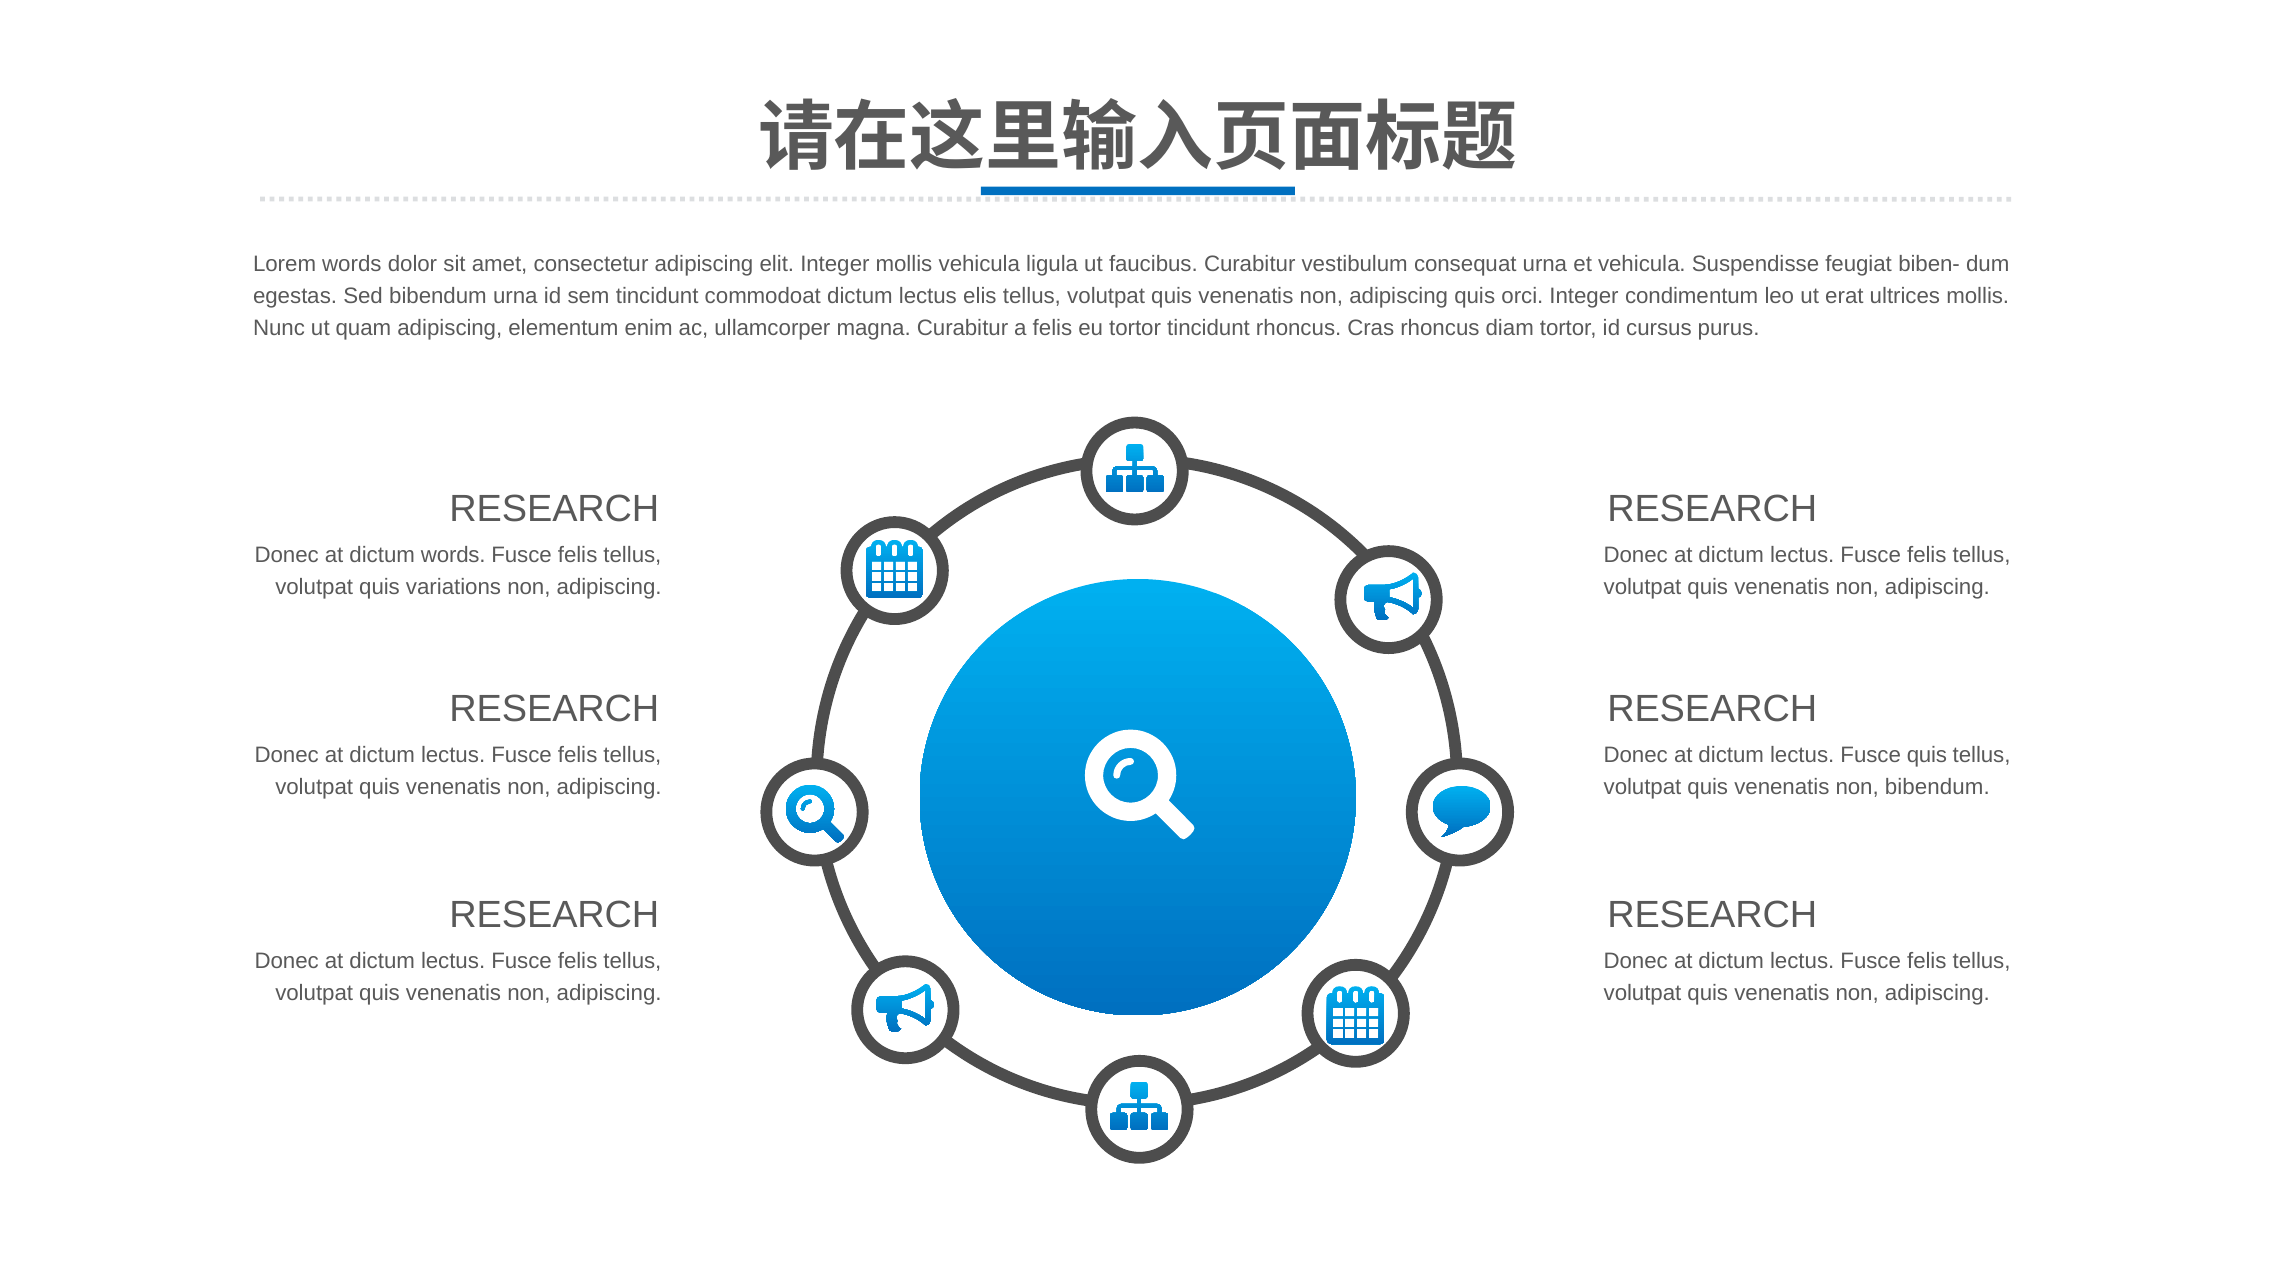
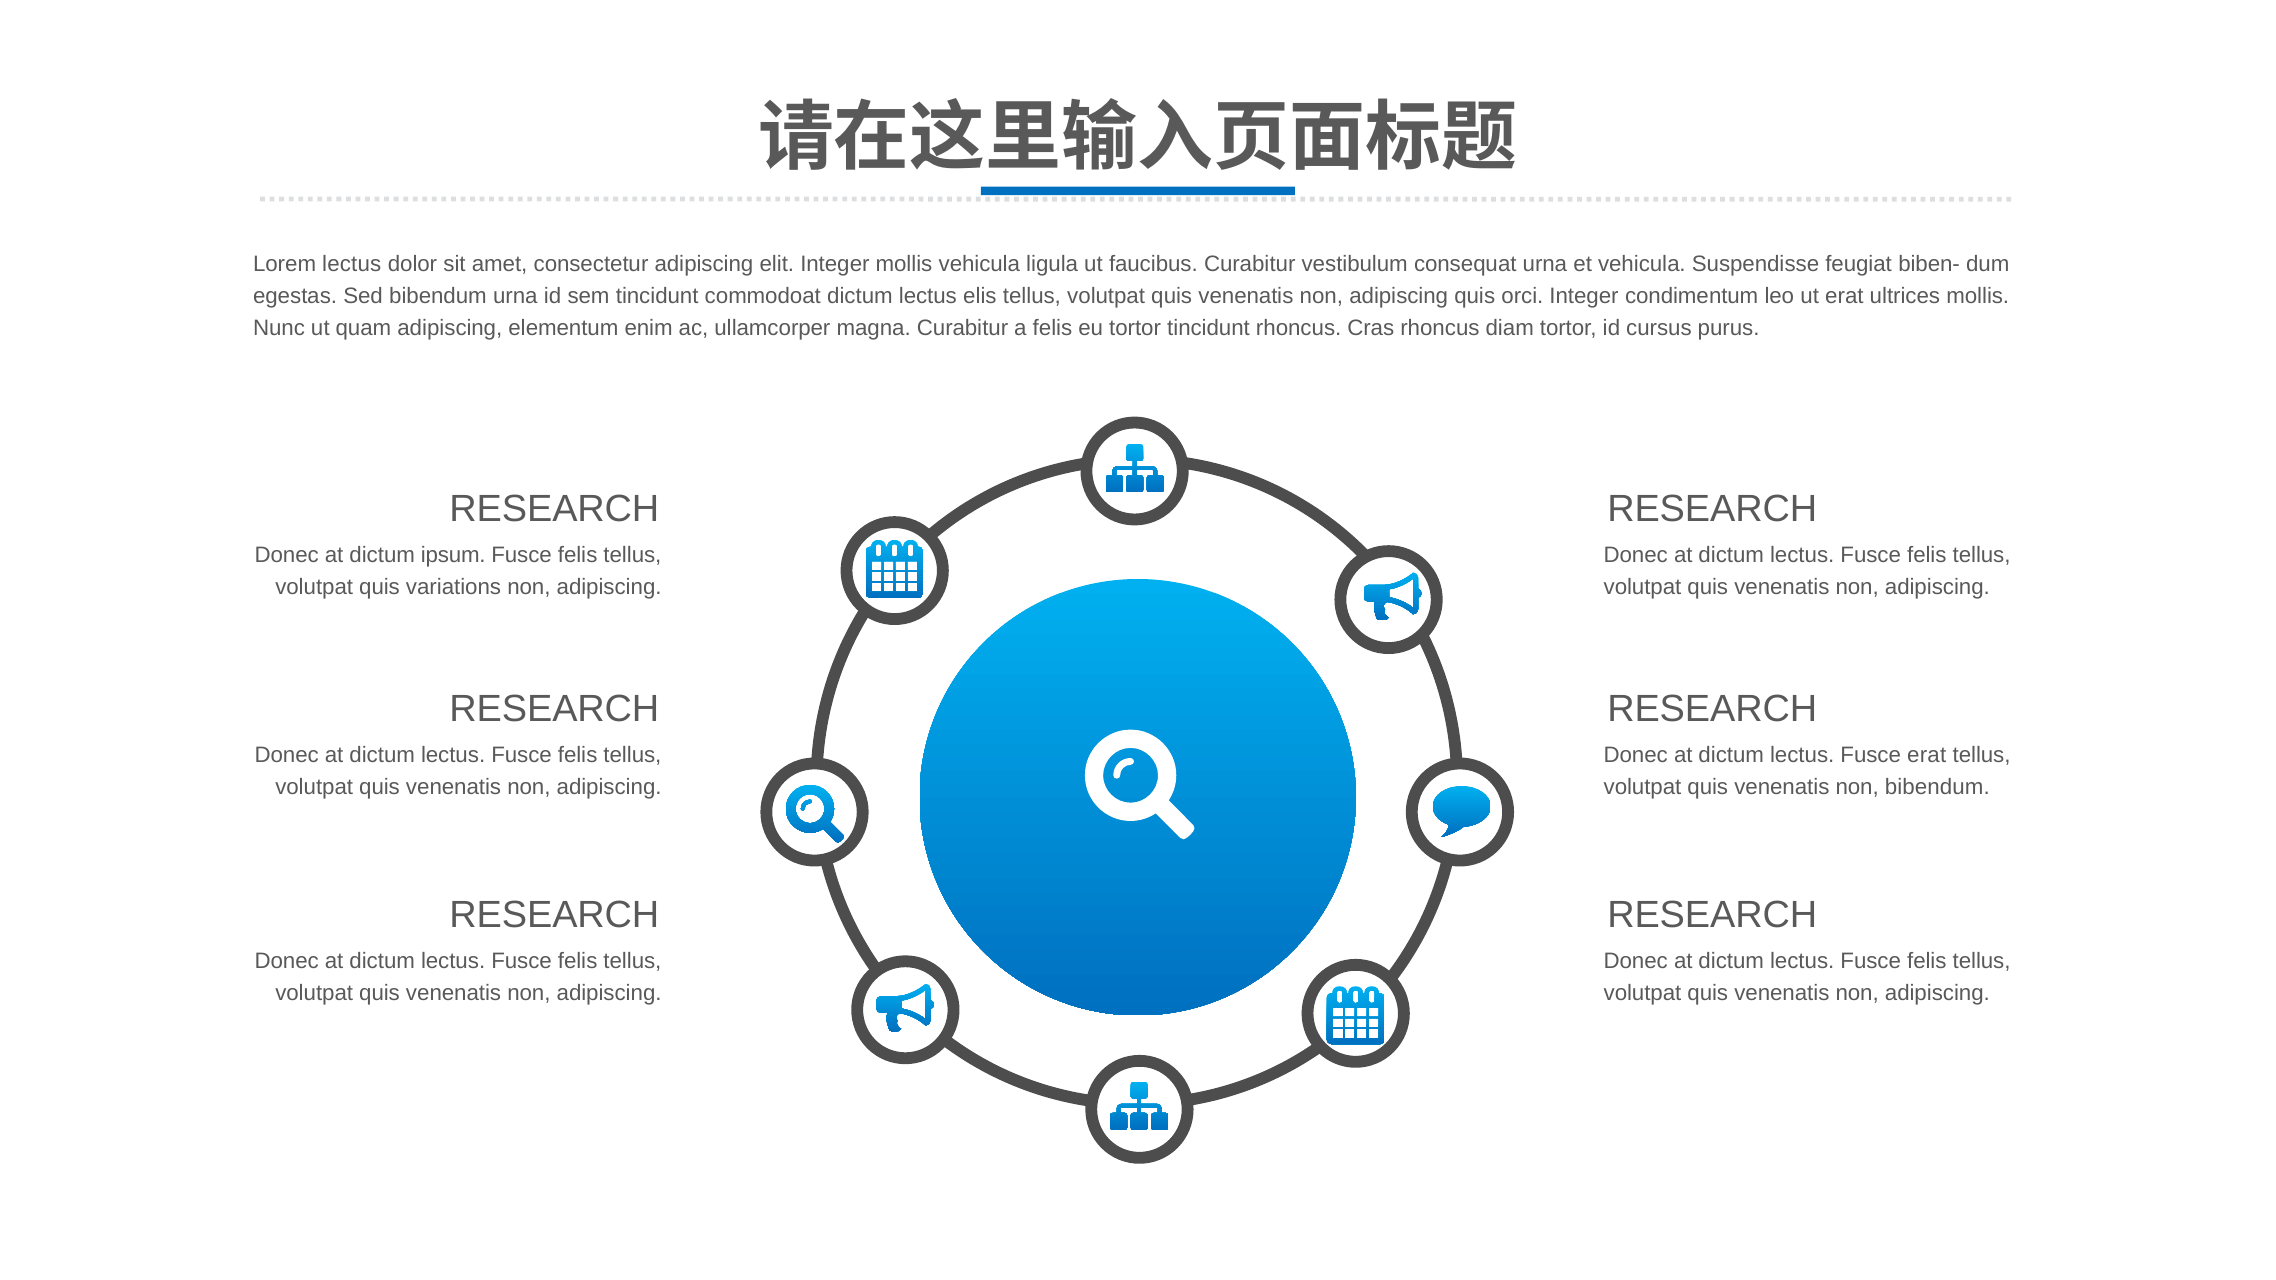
Lorem words: words -> lectus
dictum words: words -> ipsum
Fusce quis: quis -> erat
